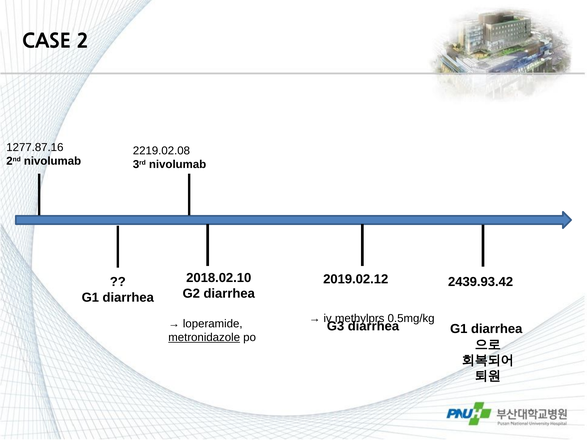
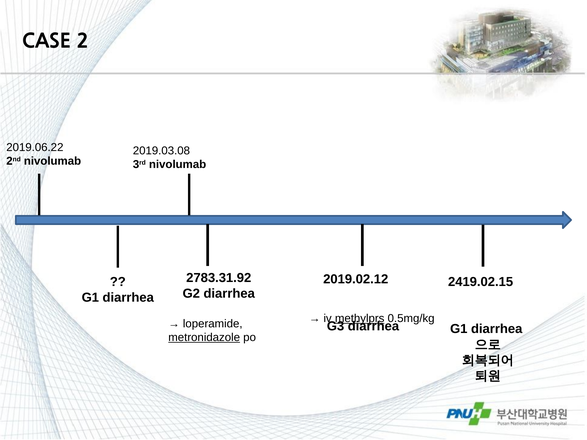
1277.87.16: 1277.87.16 -> 2019.06.22
2219.02.08: 2219.02.08 -> 2019.03.08
2018.02.10: 2018.02.10 -> 2783.31.92
2439.93.42: 2439.93.42 -> 2419.02.15
methylprs underline: none -> present
